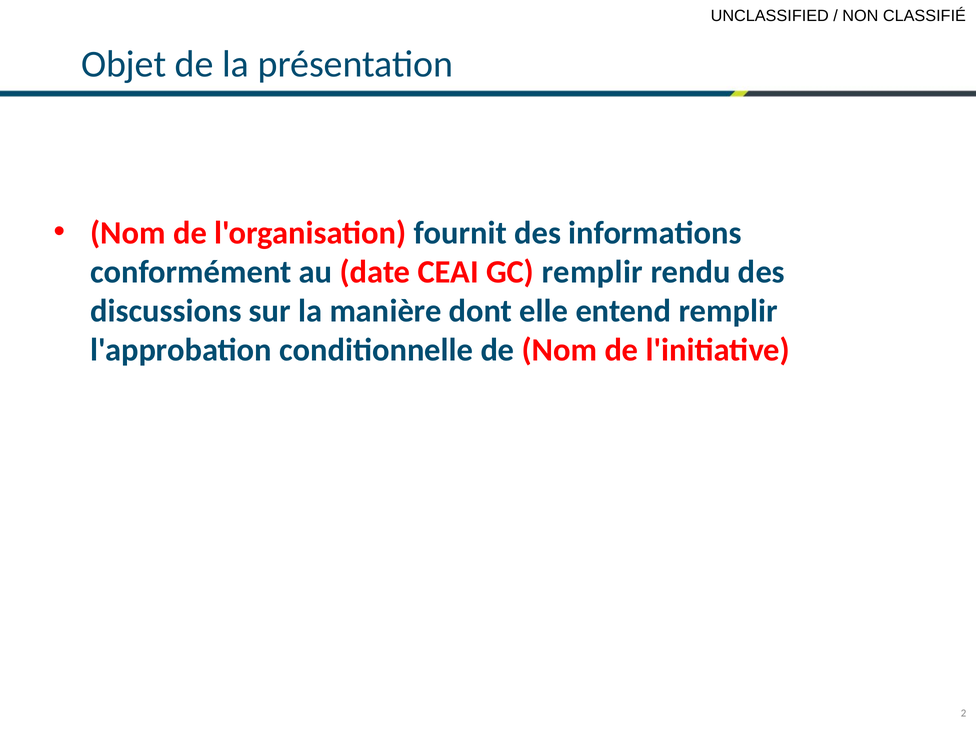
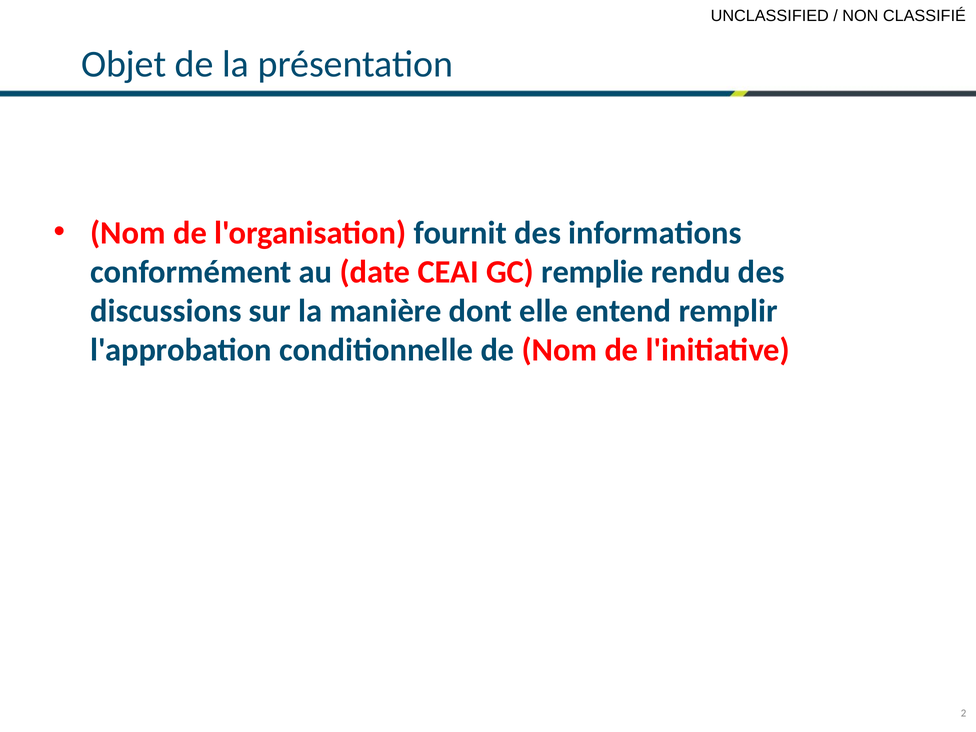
GC remplir: remplir -> remplie
